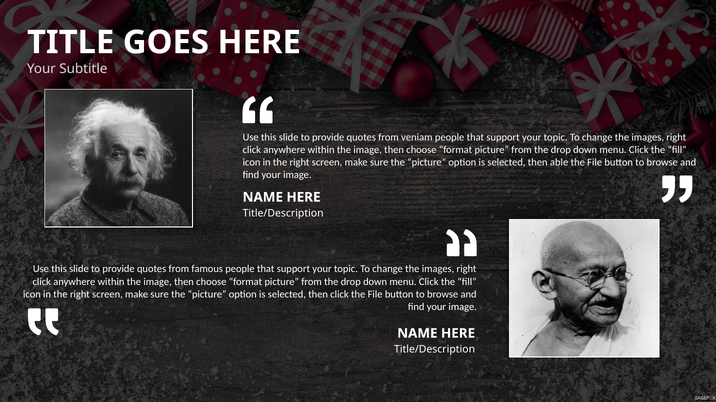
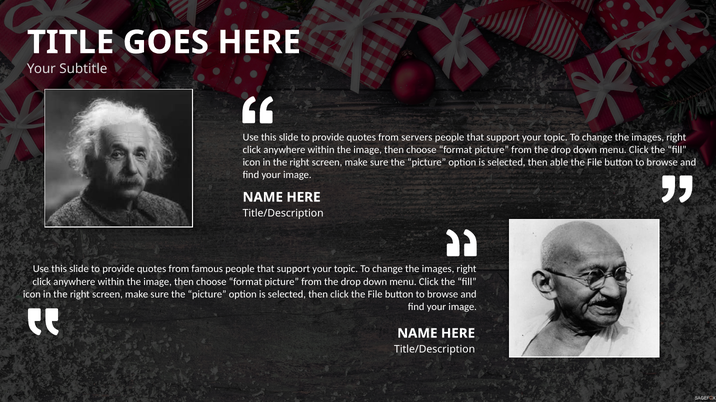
veniam: veniam -> servers
